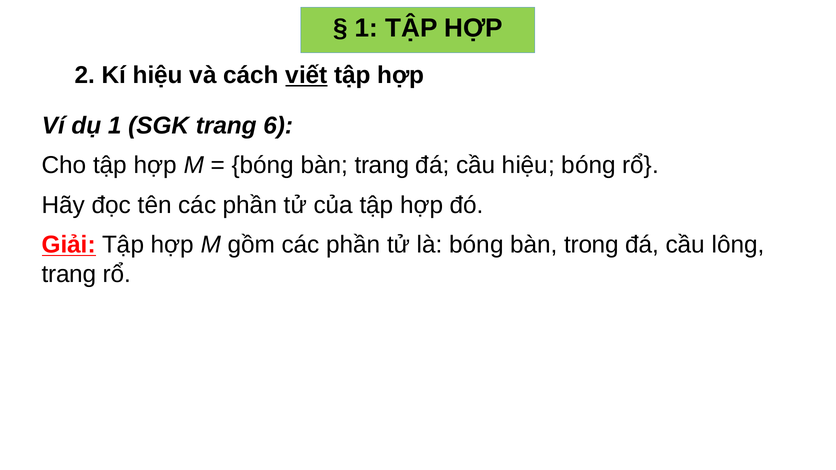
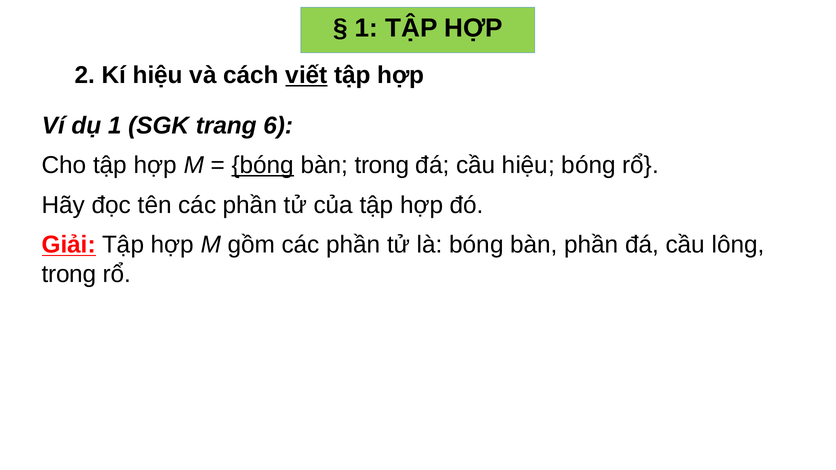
bóng at (263, 165) underline: none -> present
bàn trang: trang -> trong
bàn trong: trong -> phần
trang at (69, 274): trang -> trong
